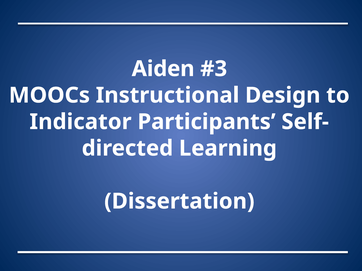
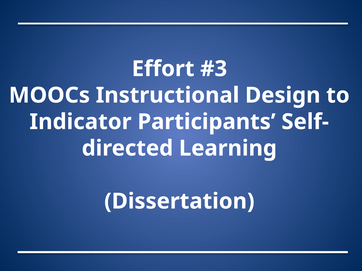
Aiden: Aiden -> Effort
